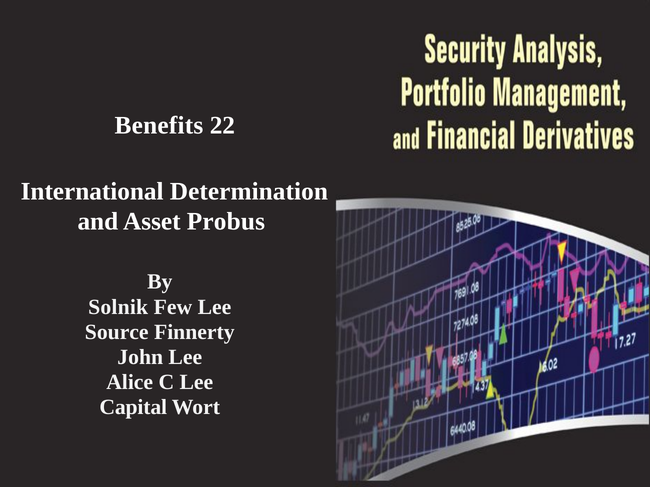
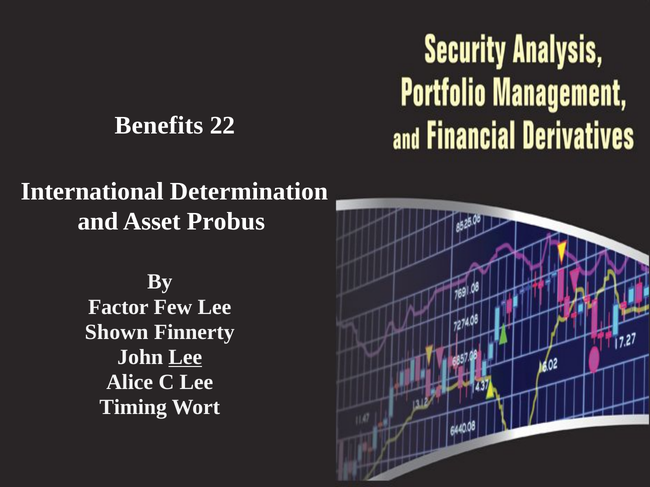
Solnik: Solnik -> Factor
Source: Source -> Shown
Lee at (185, 357) underline: none -> present
Capital: Capital -> Timing
